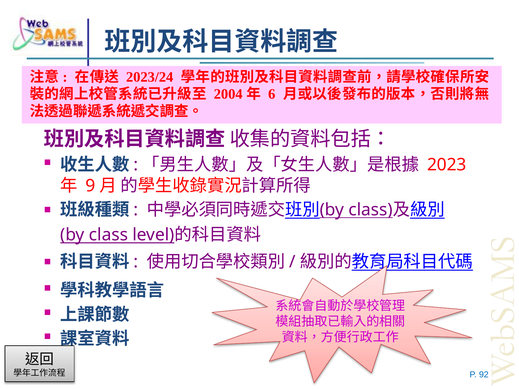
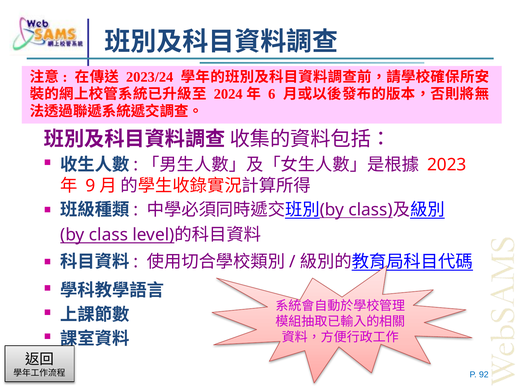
2004: 2004 -> 2024
